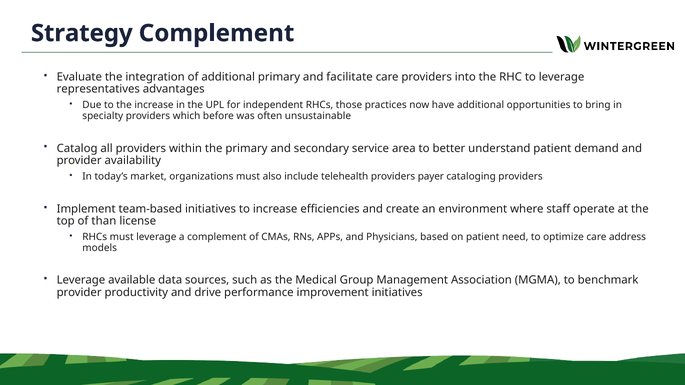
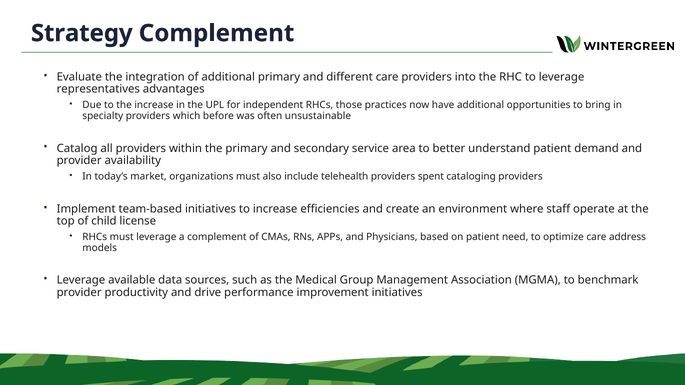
facilitate: facilitate -> different
payer: payer -> spent
than: than -> child
